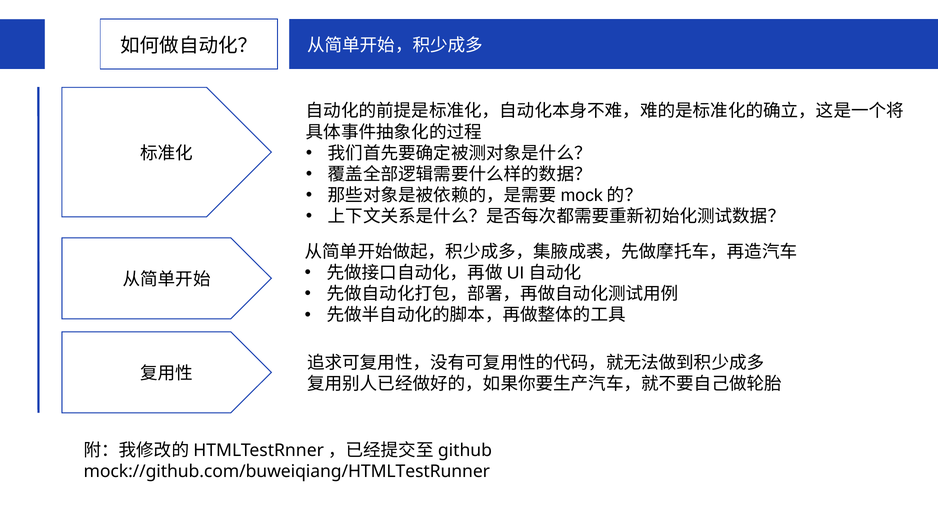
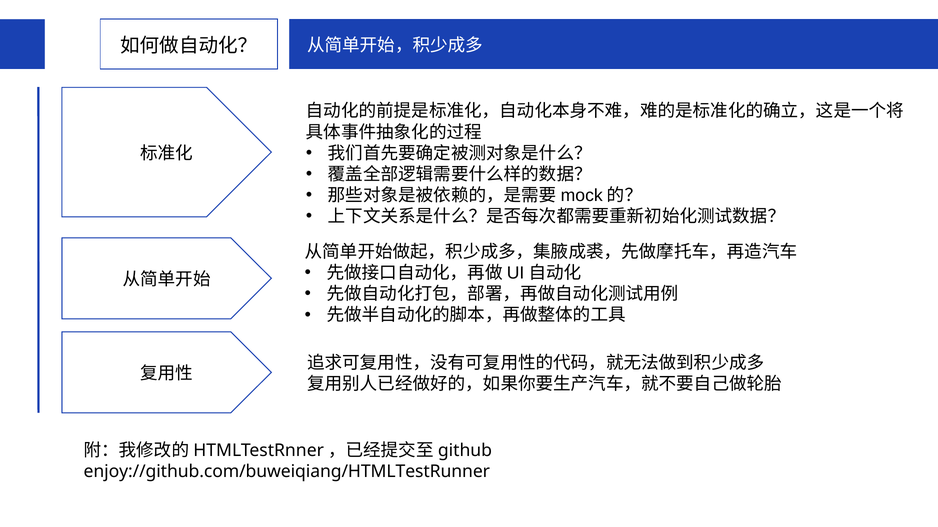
mock://github.com/buweiqiang/HTMLTestRunner: mock://github.com/buweiqiang/HTMLTestRunner -> enjoy://github.com/buweiqiang/HTMLTestRunner
